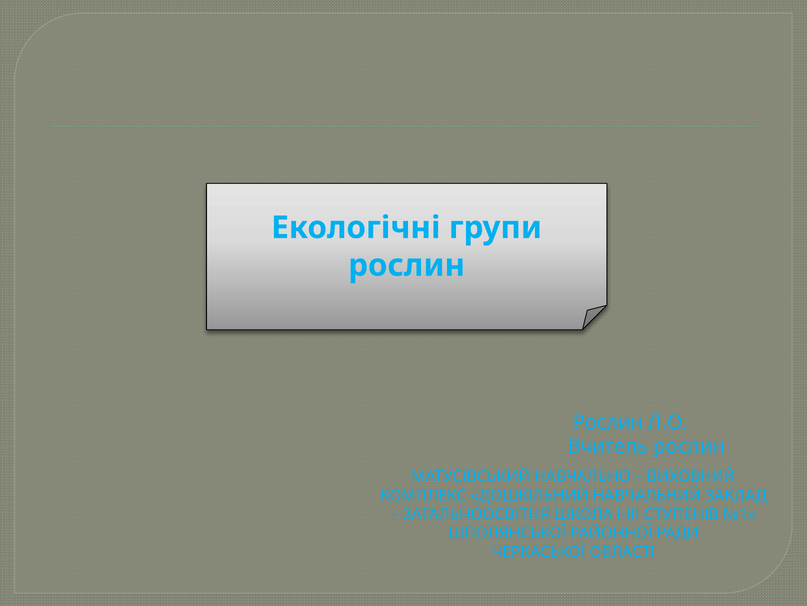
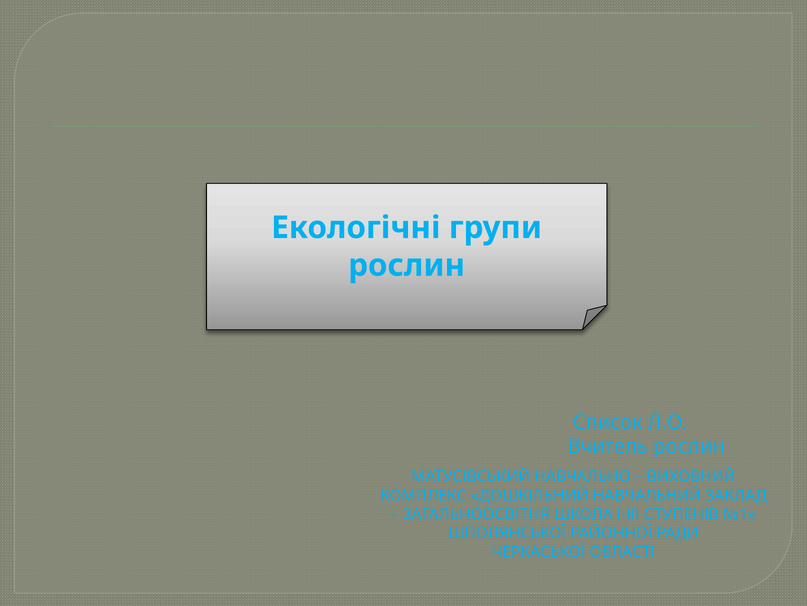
Рослин at (608, 422): Рослин -> Список
